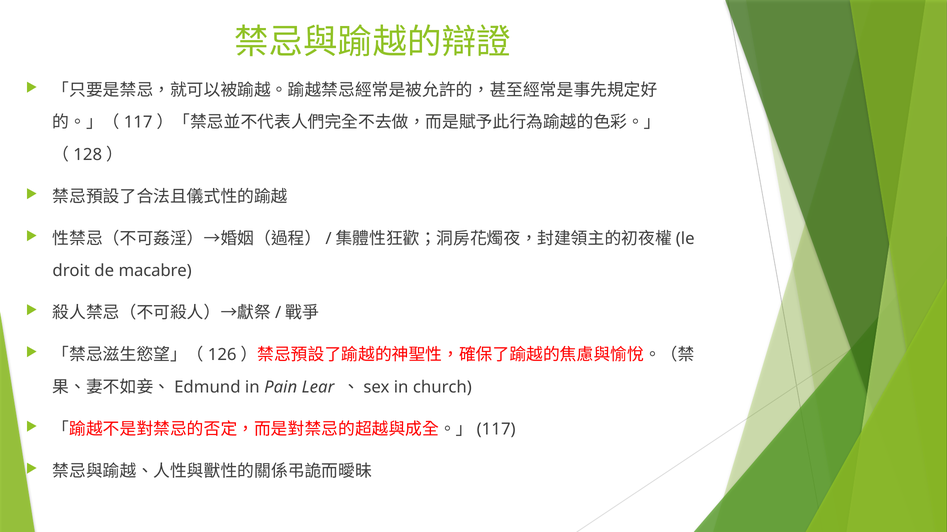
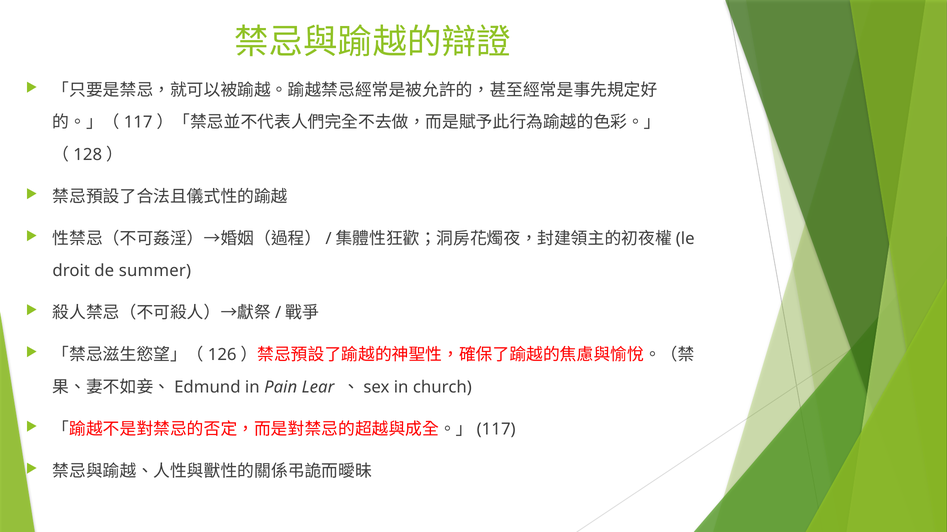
macabre: macabre -> summer
